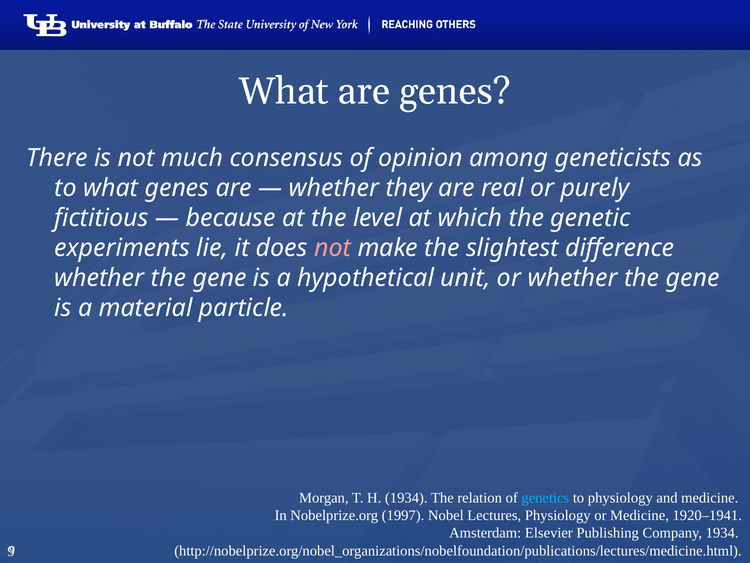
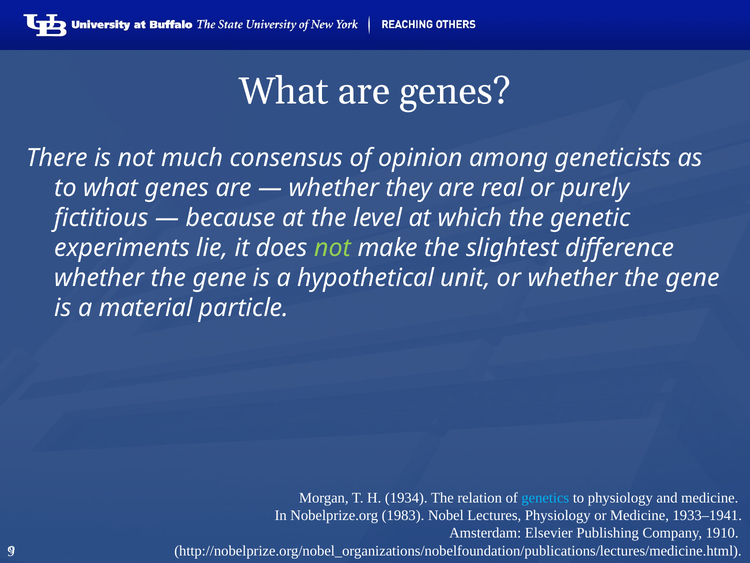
not at (333, 248) colour: pink -> light green
1997: 1997 -> 1983
1920–1941: 1920–1941 -> 1933–1941
Company 1934: 1934 -> 1910
